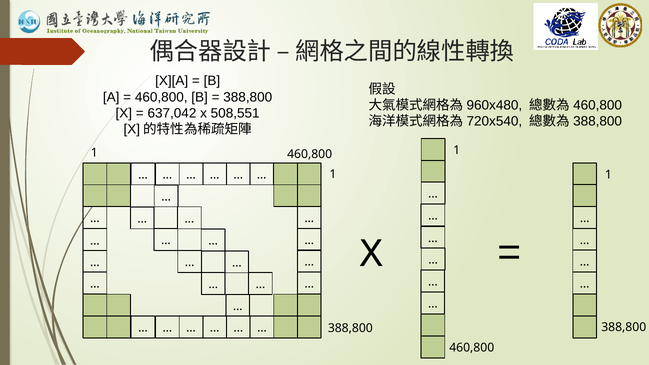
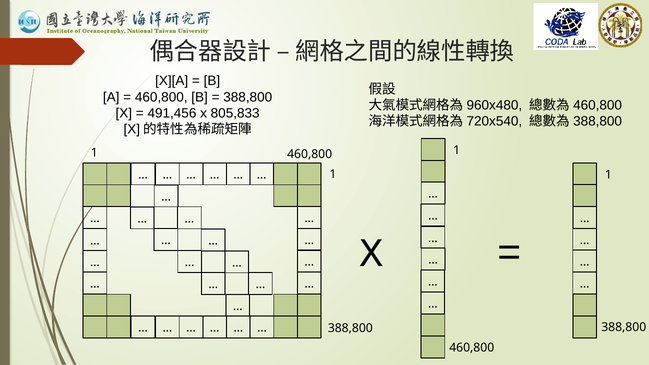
637,042: 637,042 -> 491,456
508,551: 508,551 -> 805,833
